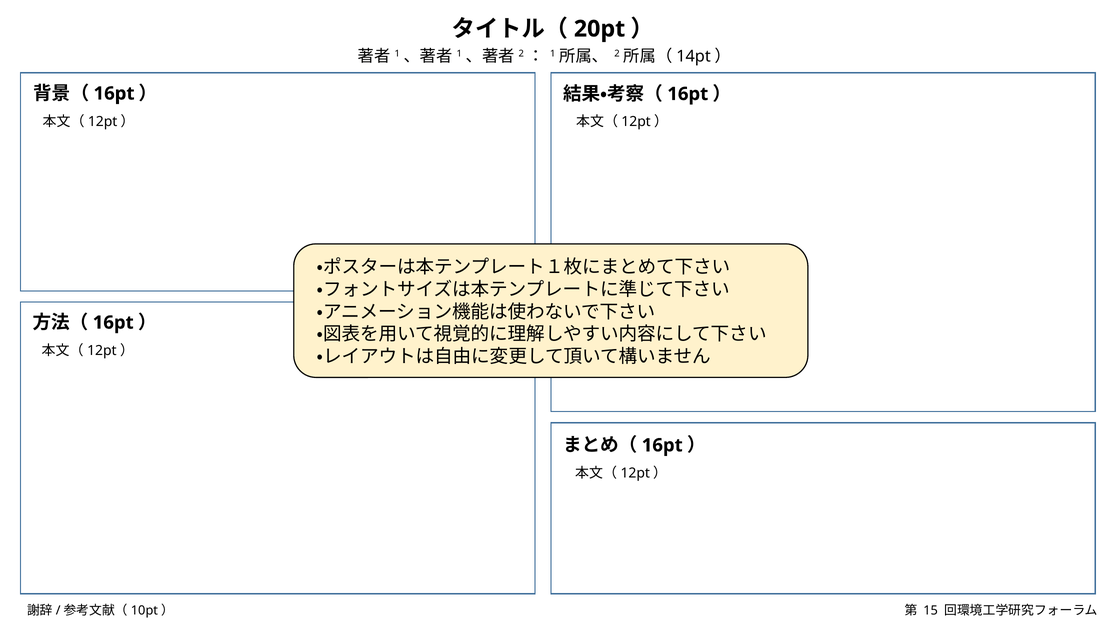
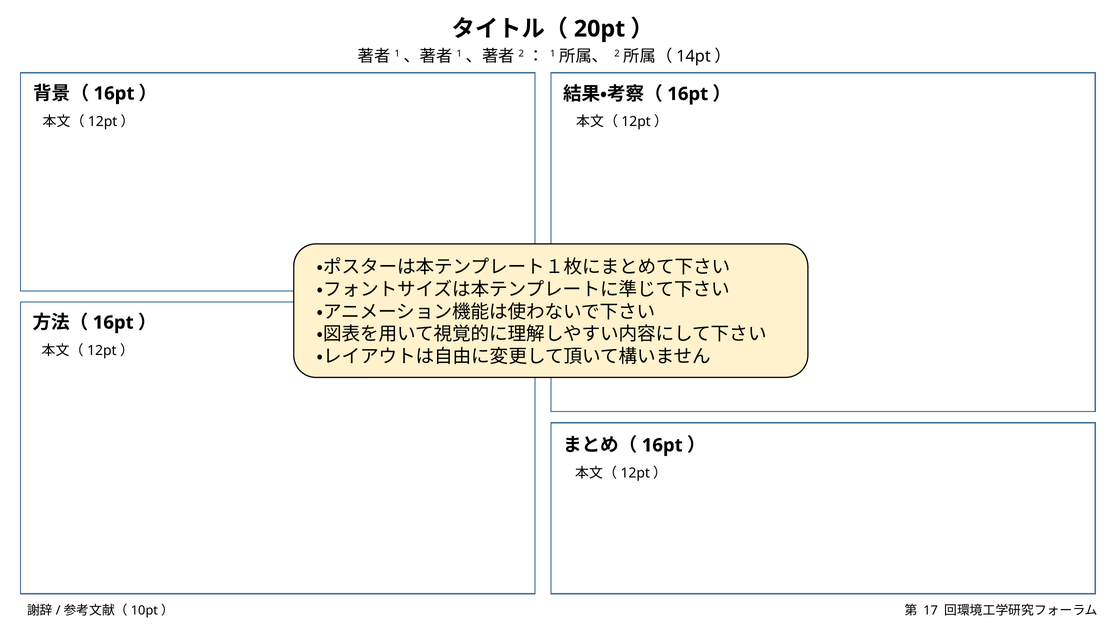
15: 15 -> 17
